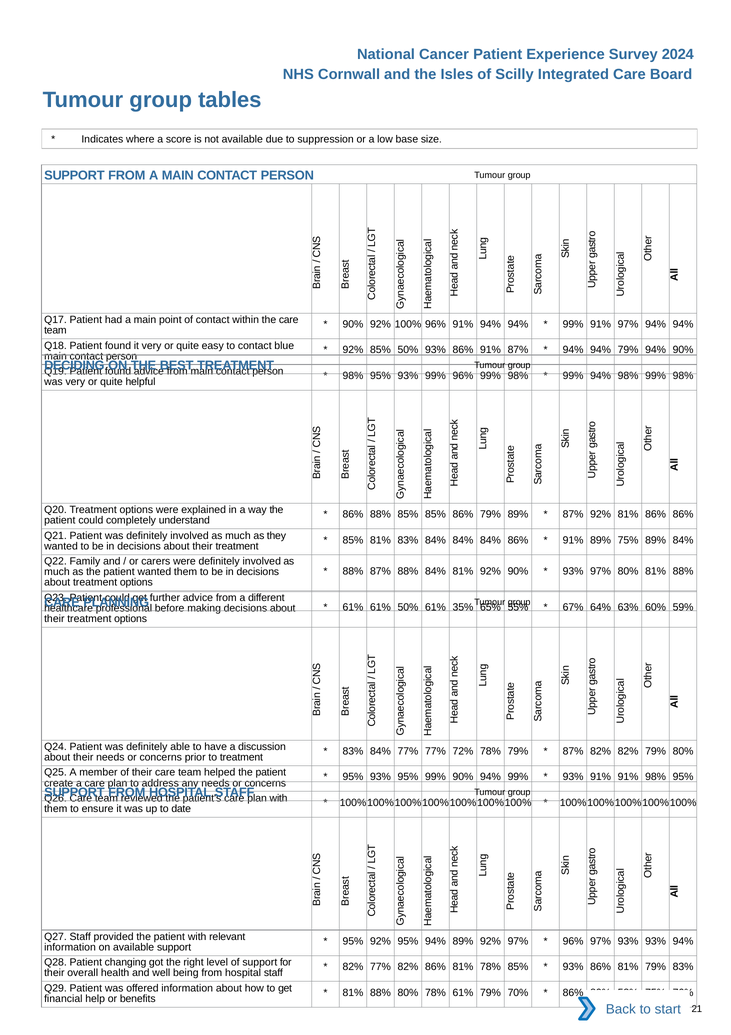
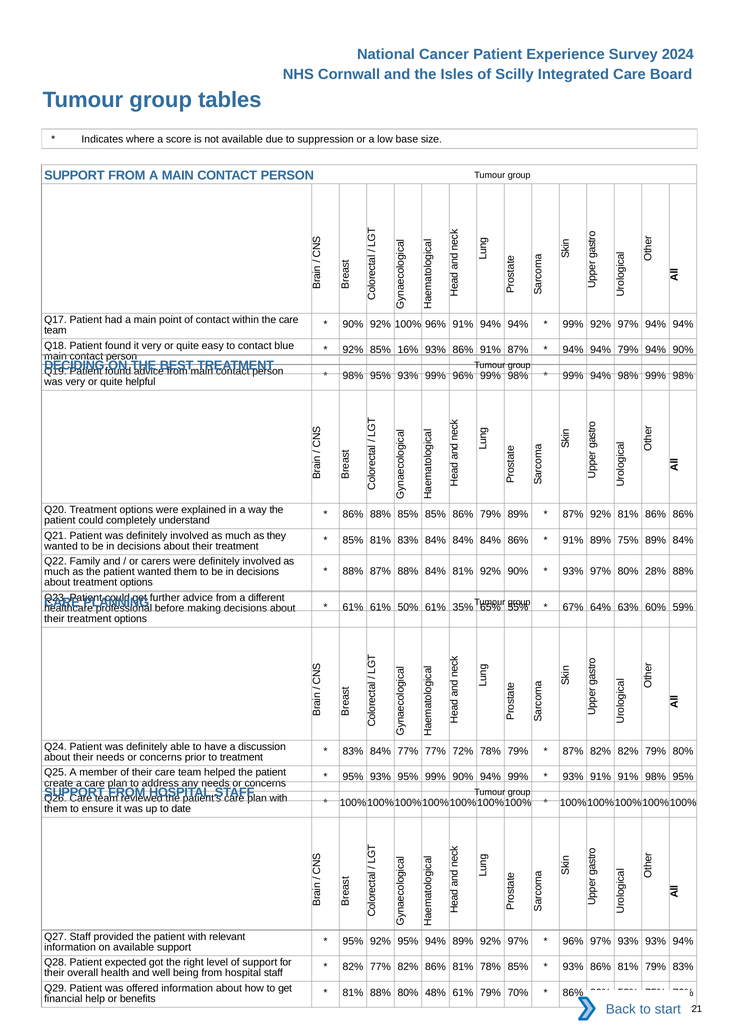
99% 91%: 91% -> 92%
85% 50%: 50% -> 16%
80% 81%: 81% -> 28%
changing: changing -> expected
80% 78%: 78% -> 48%
